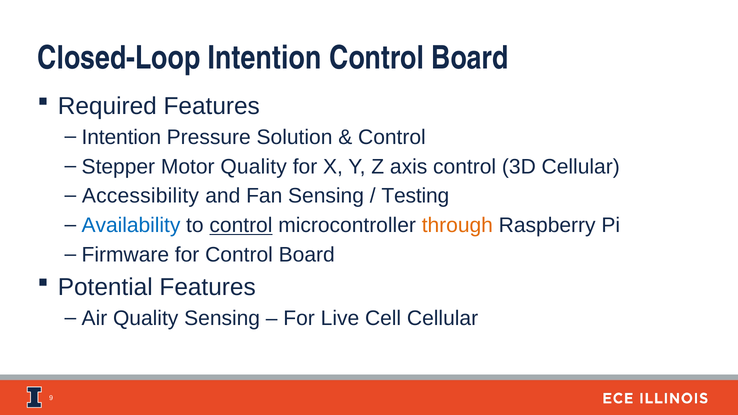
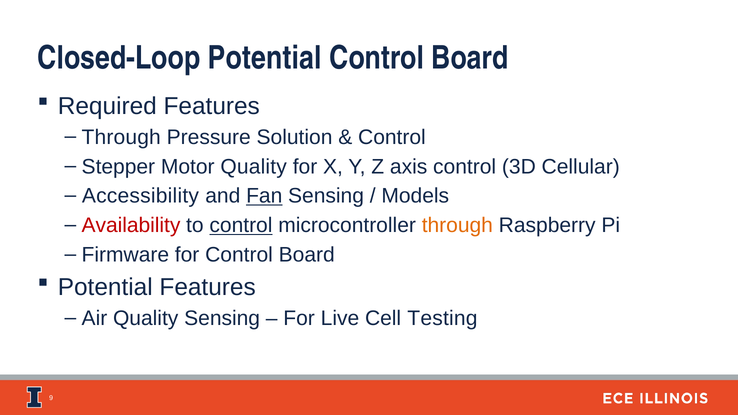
Closed-Loop Intention: Intention -> Potential
Intention at (121, 137): Intention -> Through
Fan underline: none -> present
Testing: Testing -> Models
Availability colour: blue -> red
Cell Cellular: Cellular -> Testing
